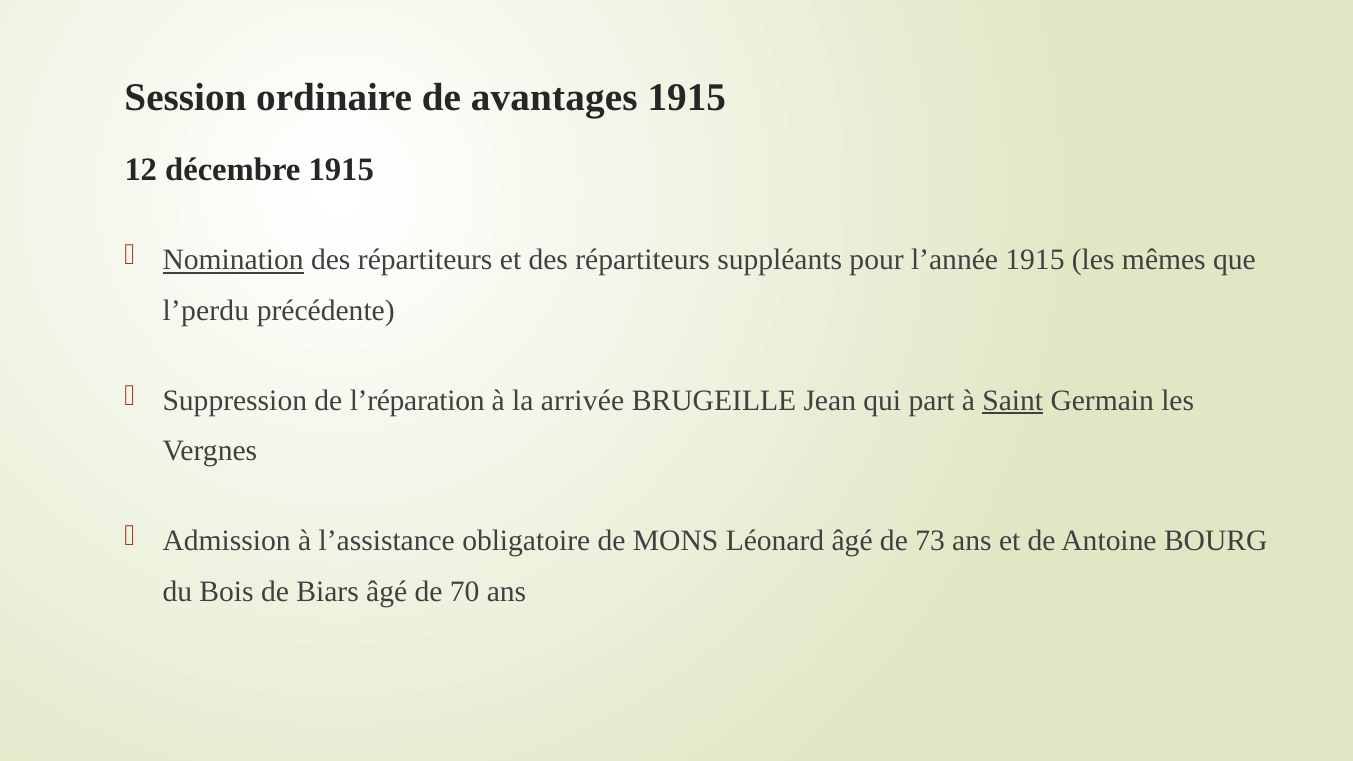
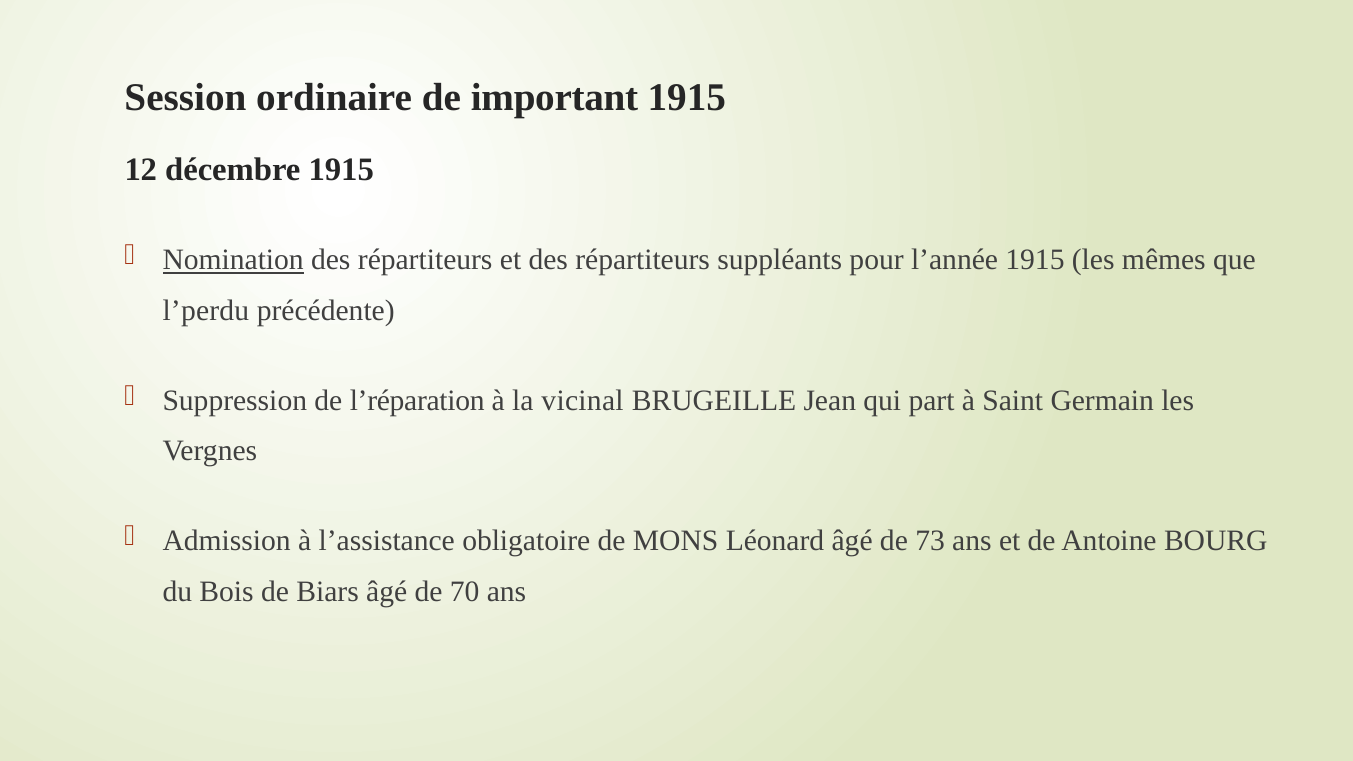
avantages: avantages -> important
arrivée: arrivée -> vicinal
Saint underline: present -> none
